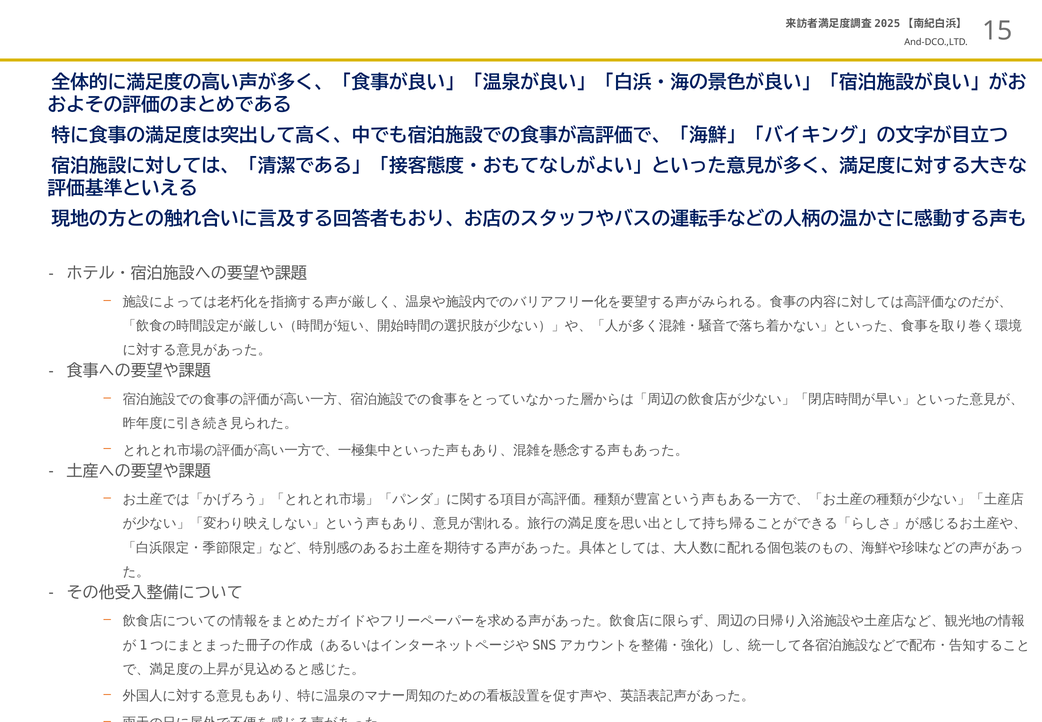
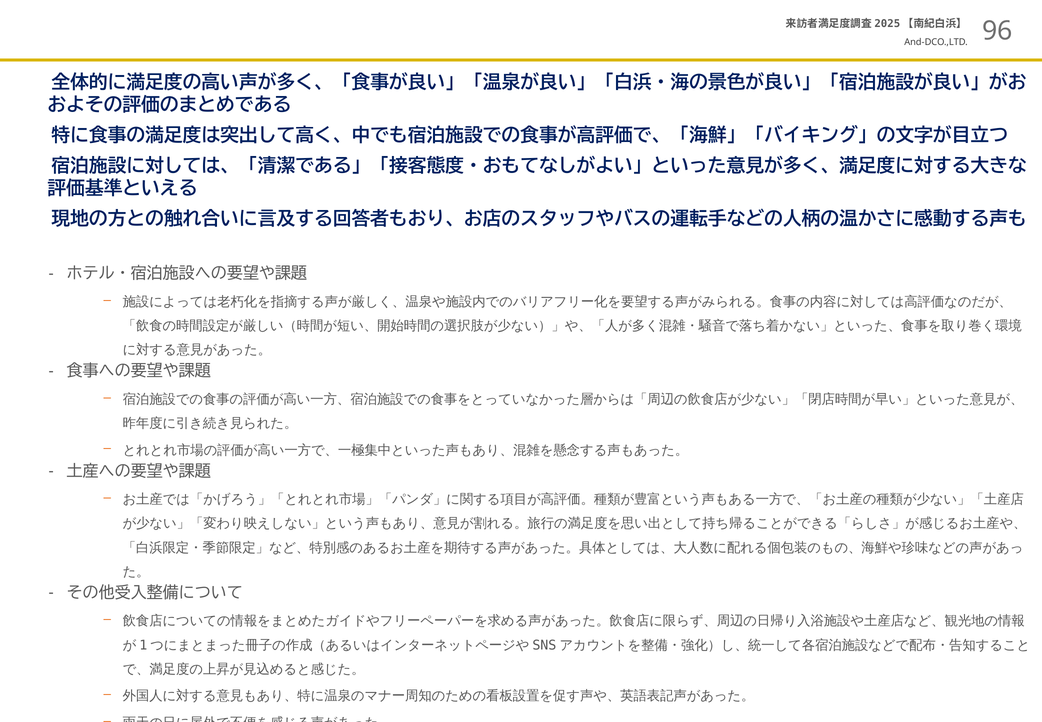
15: 15 -> 96
